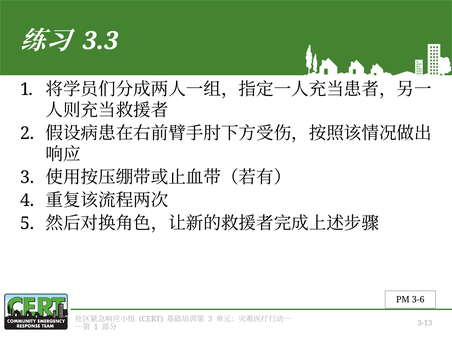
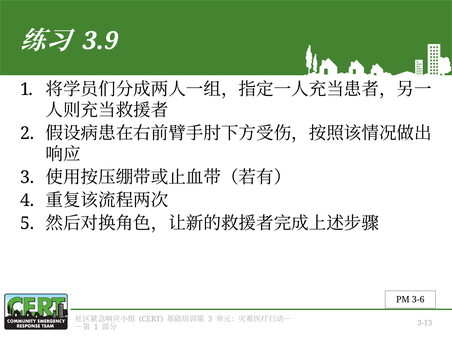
3.3: 3.3 -> 3.9
